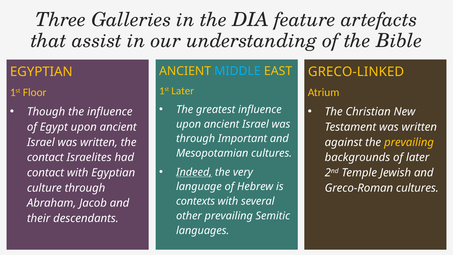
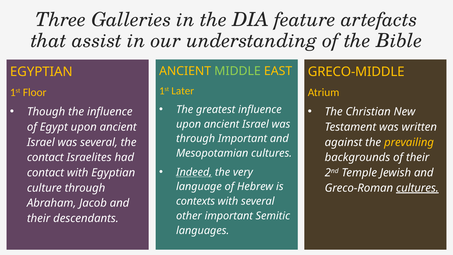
MIDDLE colour: light blue -> light green
GRECO-LINKED: GRECO-LINKED -> GRECO-MIDDLE
Israel was written: written -> several
of later: later -> their
cultures at (417, 188) underline: none -> present
other prevailing: prevailing -> important
